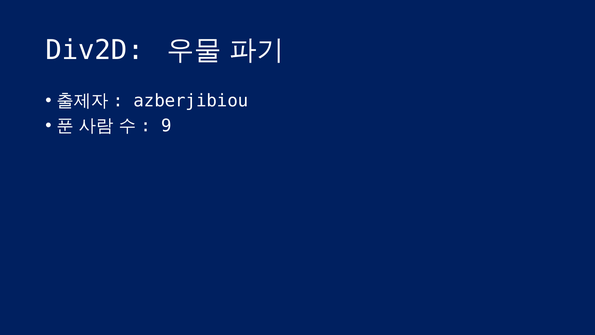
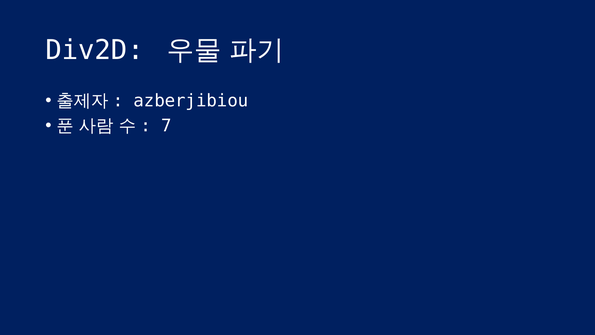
9: 9 -> 7
